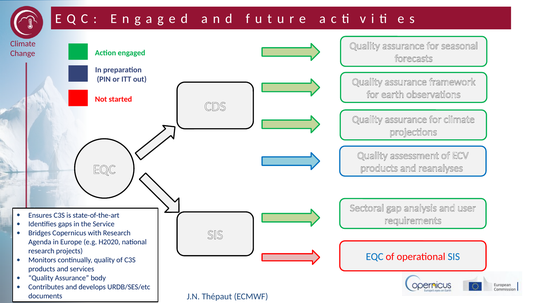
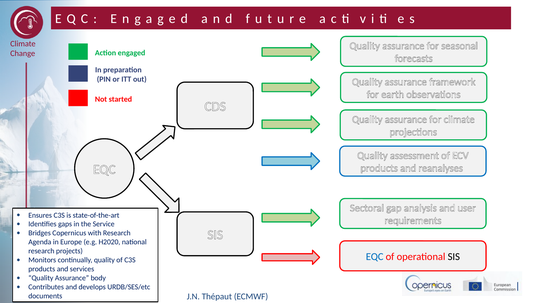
SIS at (454, 256) colour: blue -> black
